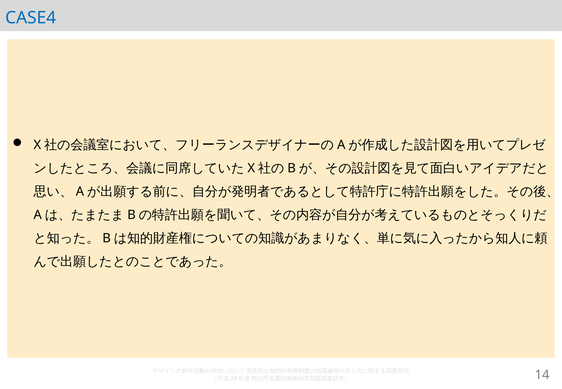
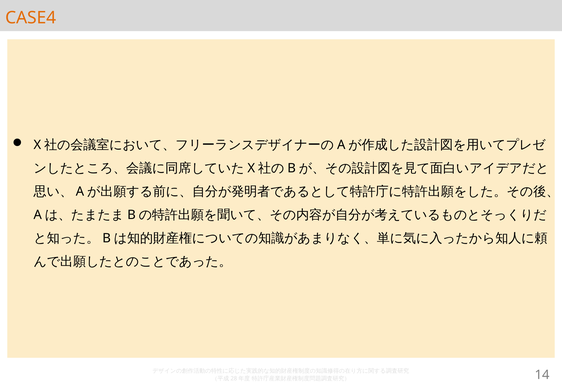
CASE4 colour: blue -> orange
